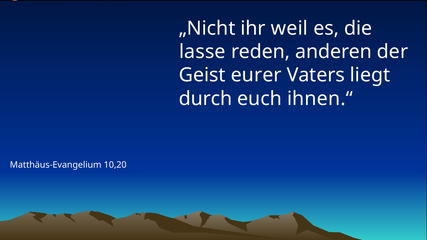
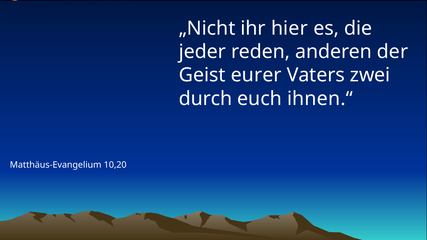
weil: weil -> hier
lasse: lasse -> jeder
liegt: liegt -> zwei
